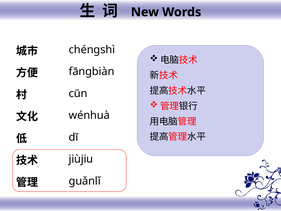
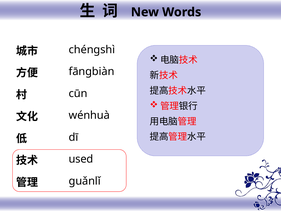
jiùjiu: jiùjiu -> used
